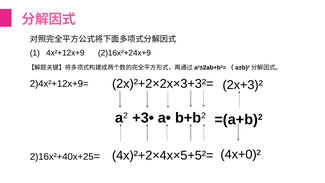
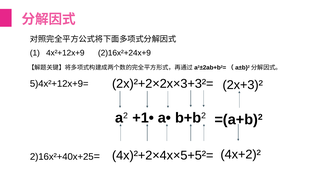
2)4x²+12x+9=: 2)4x²+12x+9= -> 5)4x²+12x+9=
+3•: +3• -> +1•
4x+0)²: 4x+0)² -> 4x+2)²
